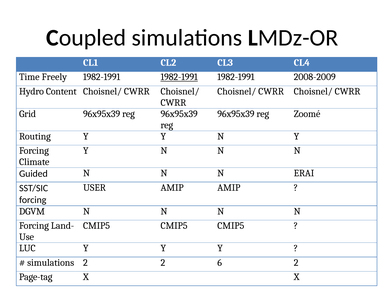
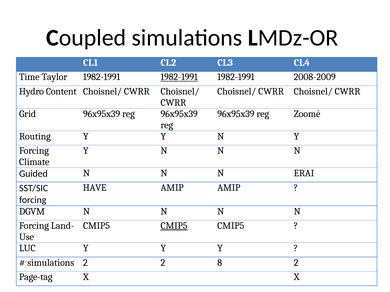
Freely: Freely -> Taylor
USER: USER -> HAVE
CMIP5 at (174, 226) underline: none -> present
6: 6 -> 8
